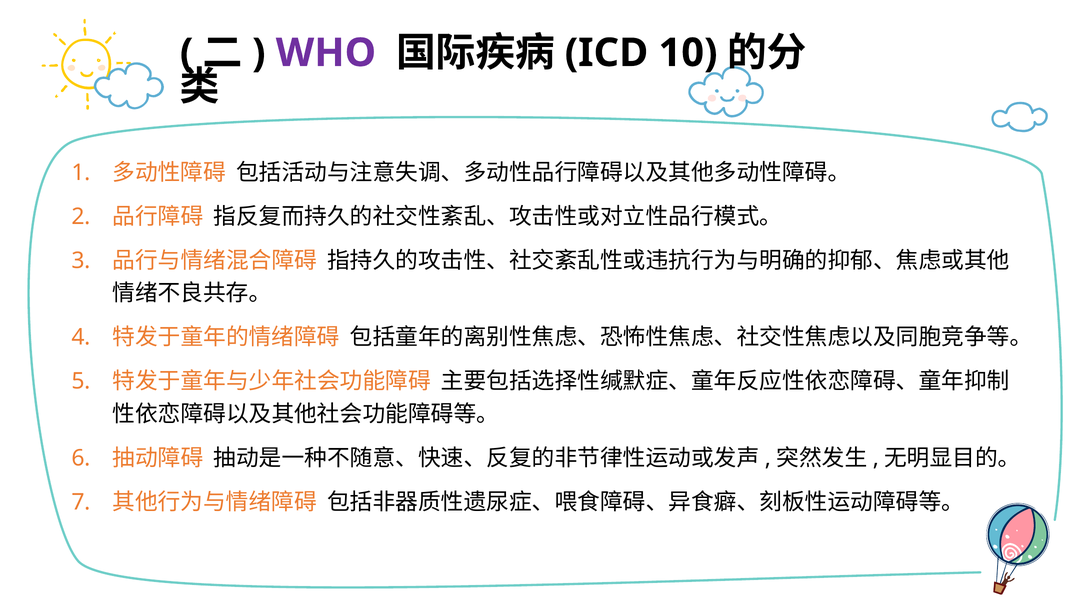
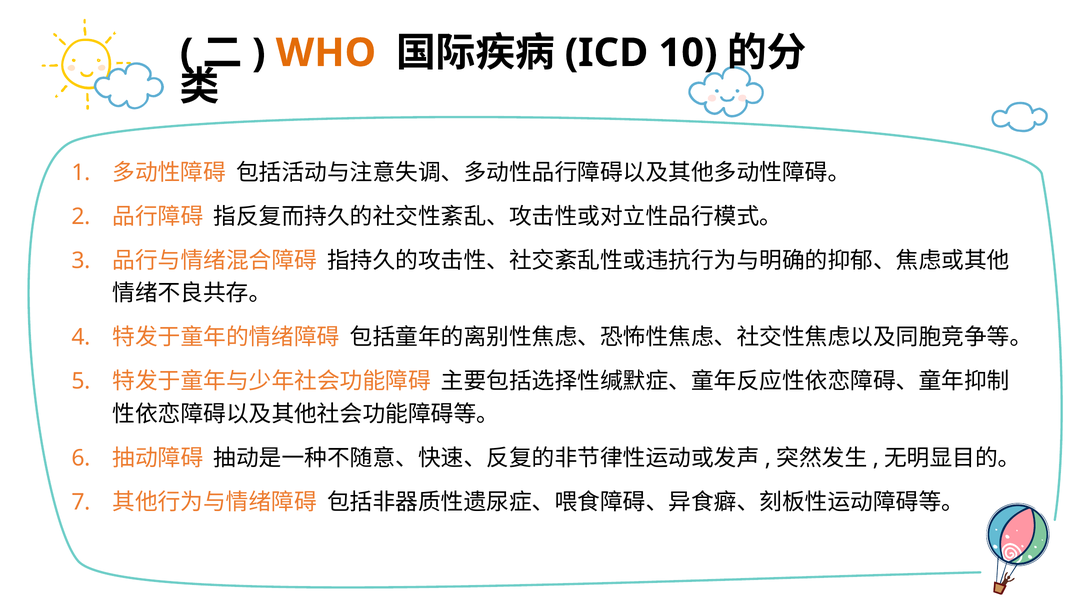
WHO colour: purple -> orange
